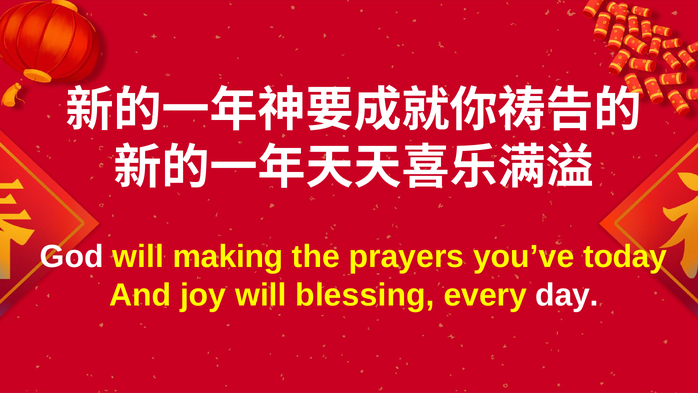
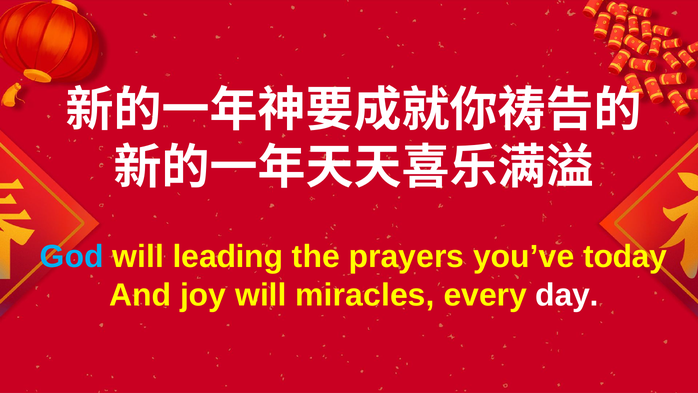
God colour: white -> light blue
making: making -> leading
blessing: blessing -> miracles
